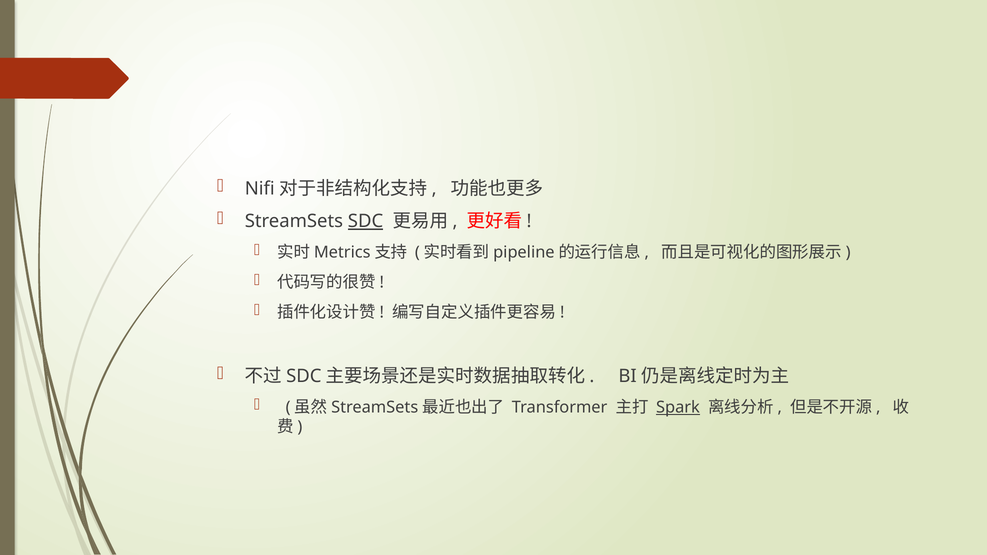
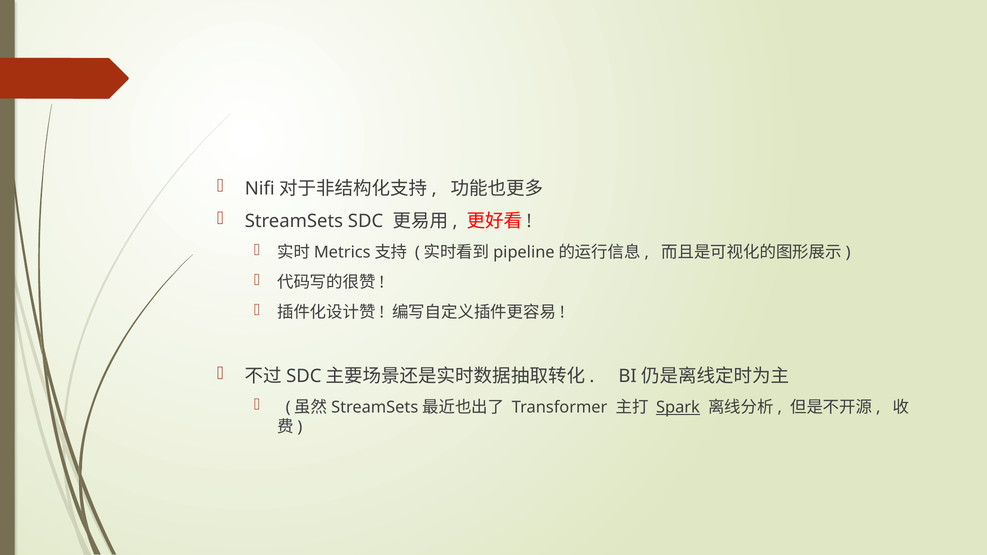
SDC underline: present -> none
